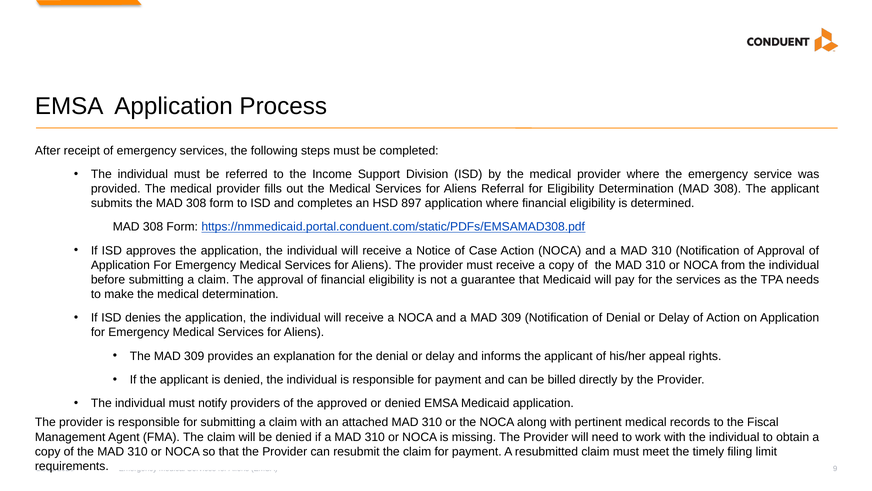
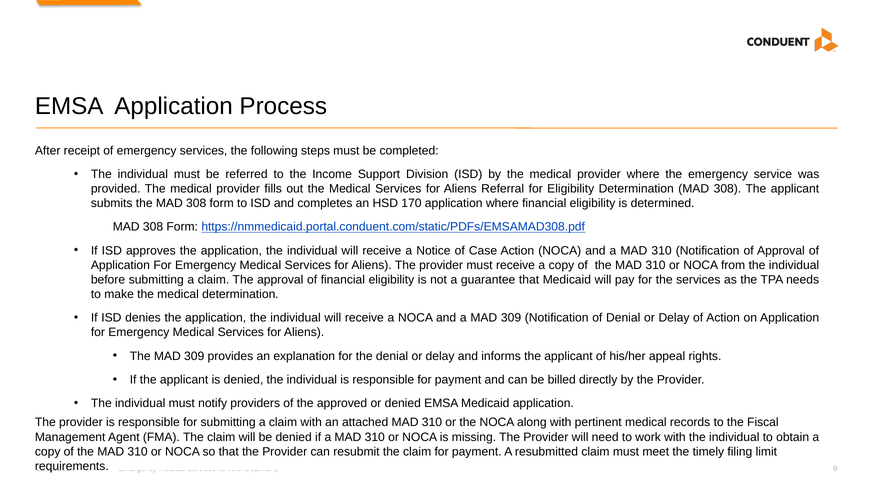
897: 897 -> 170
